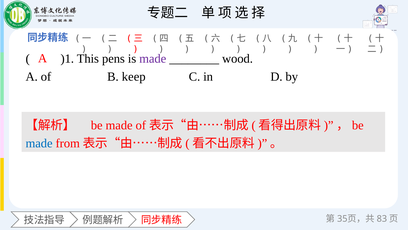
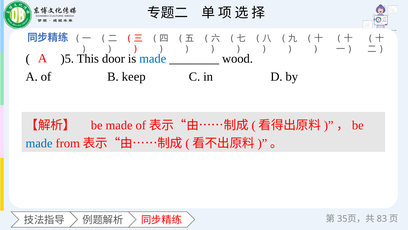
)1: )1 -> )5
pens: pens -> door
made at (153, 59) colour: purple -> blue
